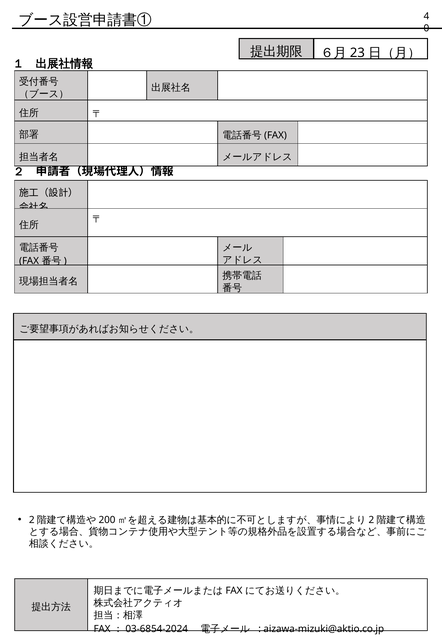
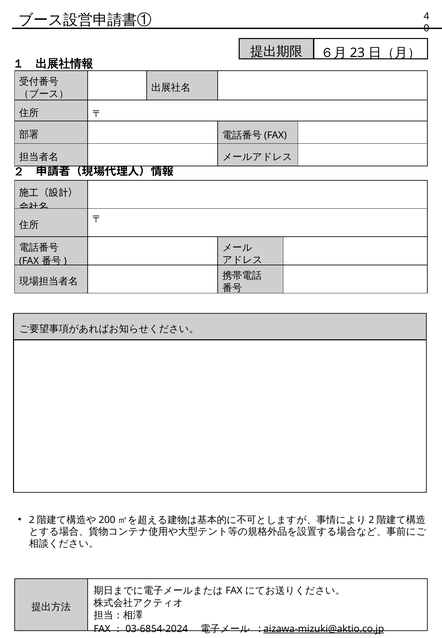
aizawa-mizuki@aktio.co.jp underline: none -> present
